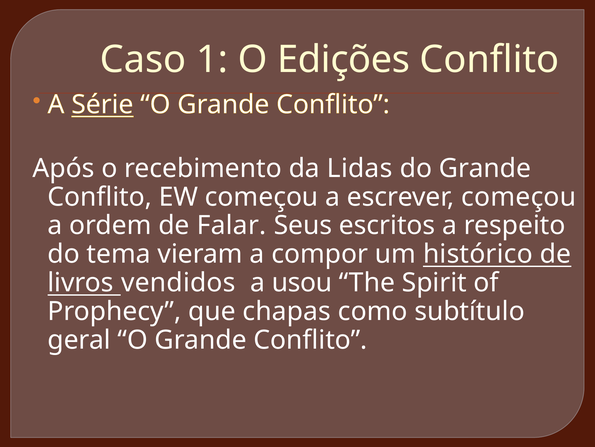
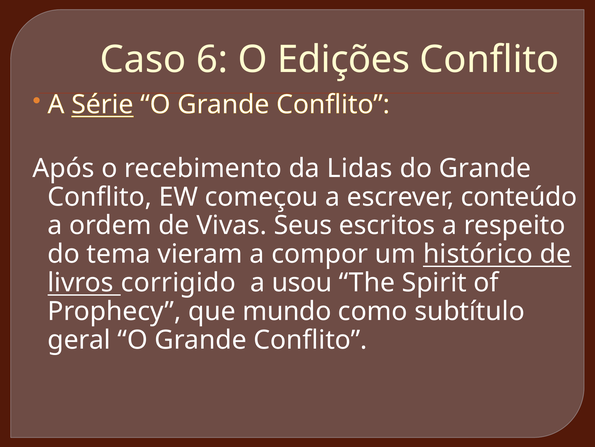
1: 1 -> 6
escrever começou: começou -> conteúdo
Falar: Falar -> Vivas
vendidos: vendidos -> corrigido
chapas: chapas -> mundo
